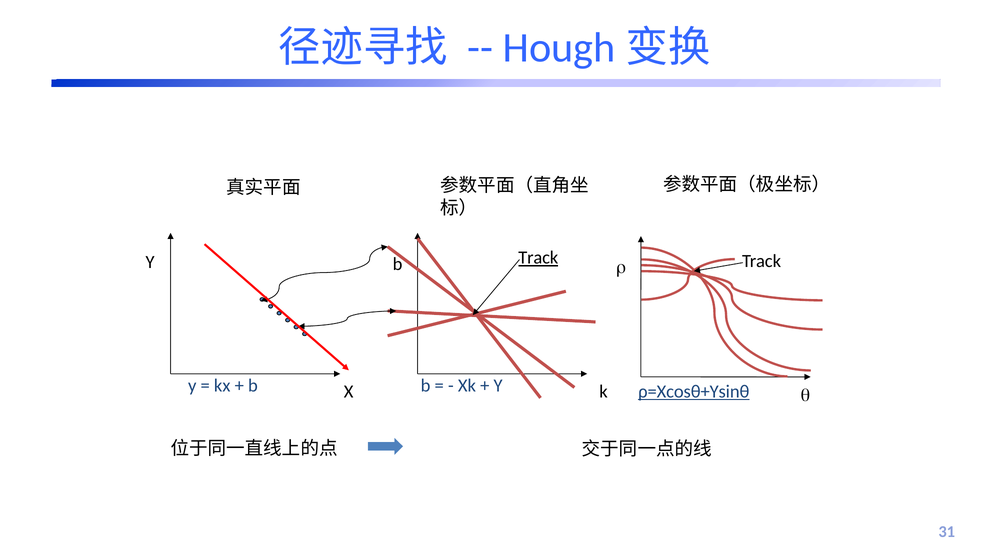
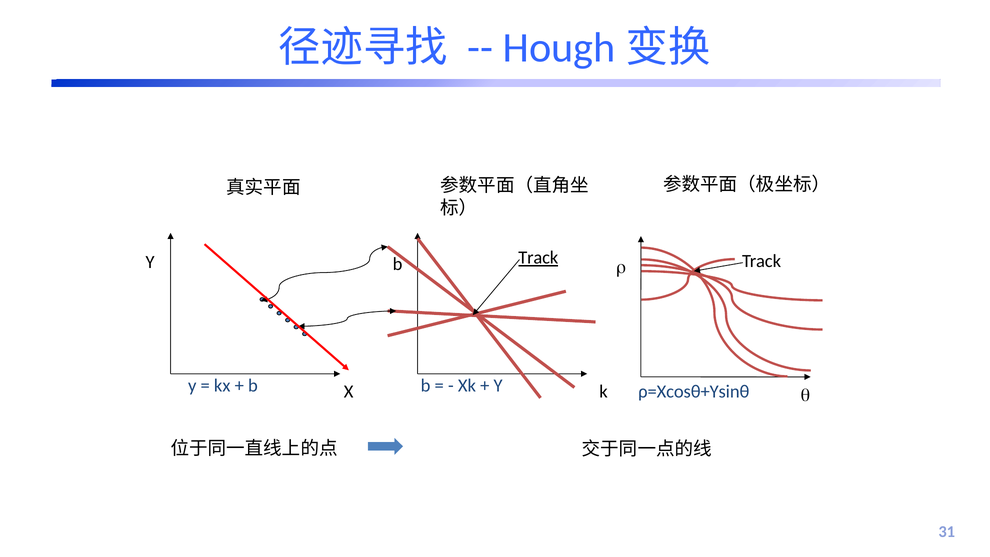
ρ=Xcosθ+Ysinθ underline: present -> none
